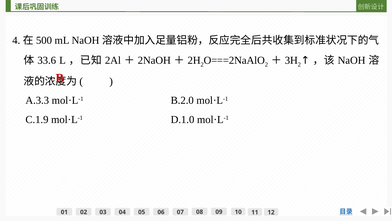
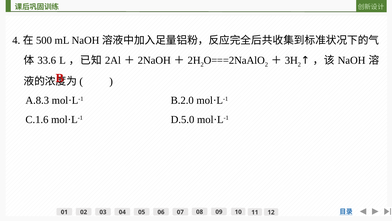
A.3.3: A.3.3 -> A.8.3
C.1.9: C.1.9 -> C.1.6
D.1.0: D.1.0 -> D.5.0
